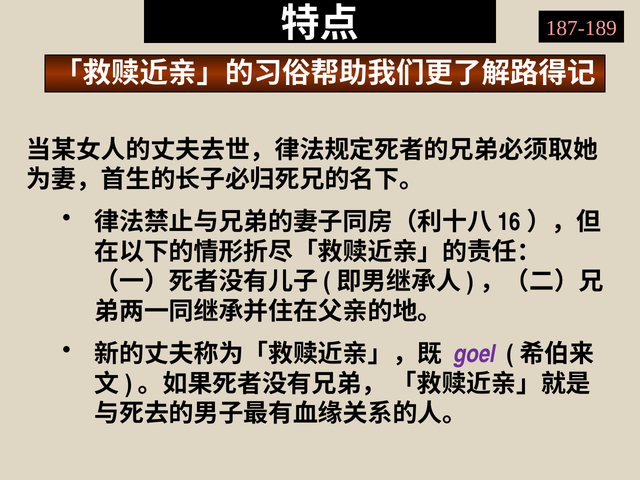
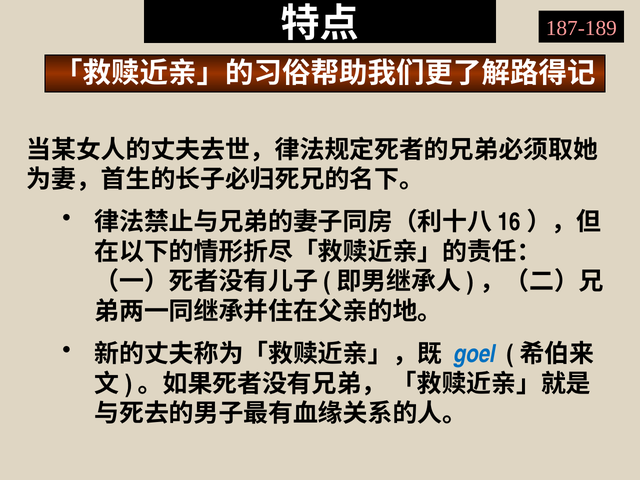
goel colour: purple -> blue
